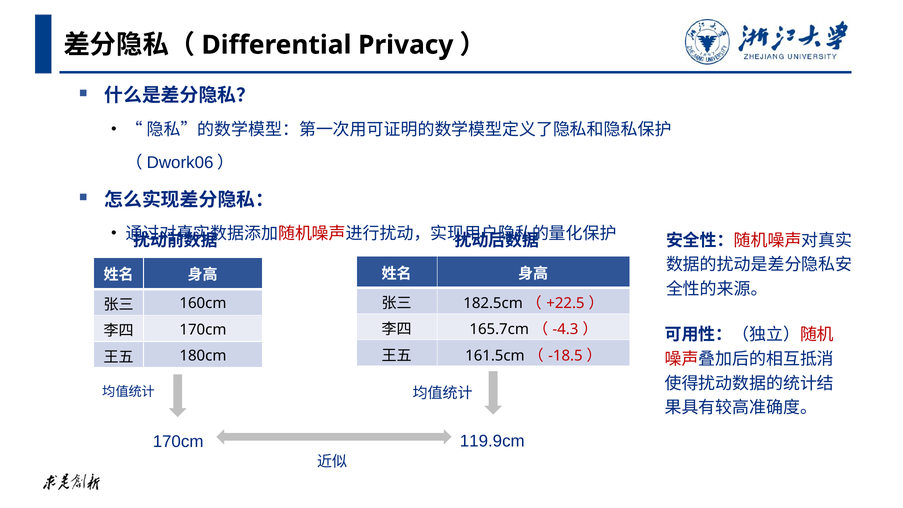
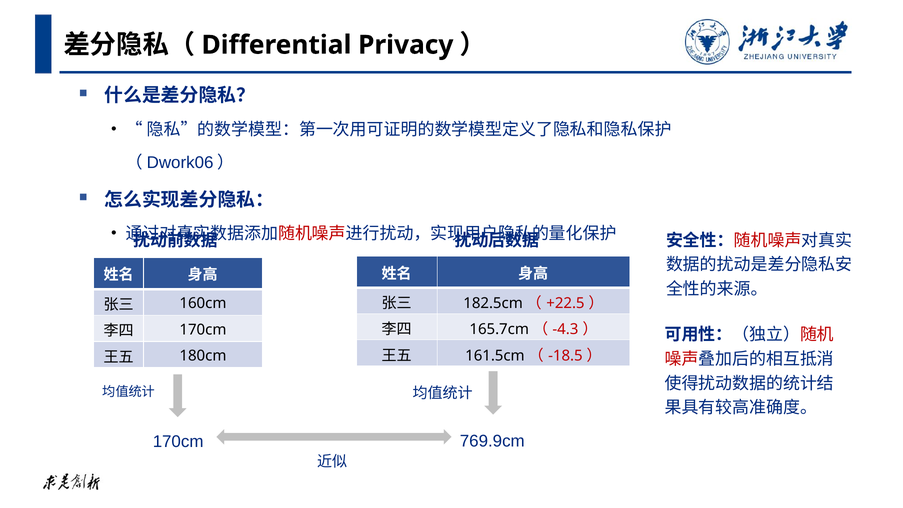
119.9cm: 119.9cm -> 769.9cm
